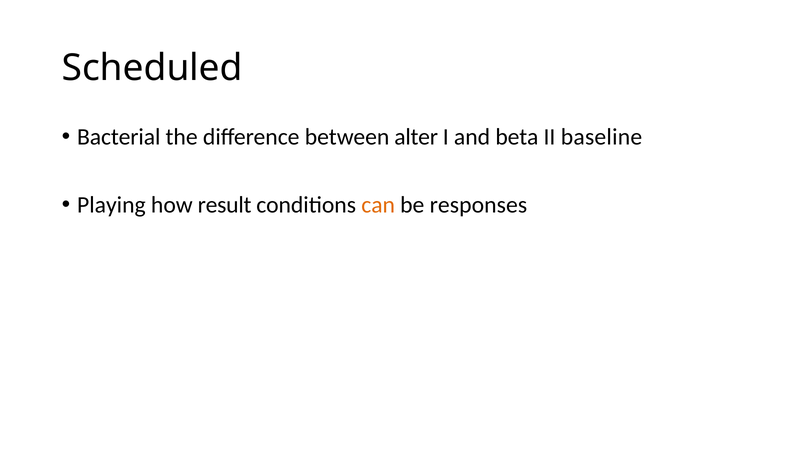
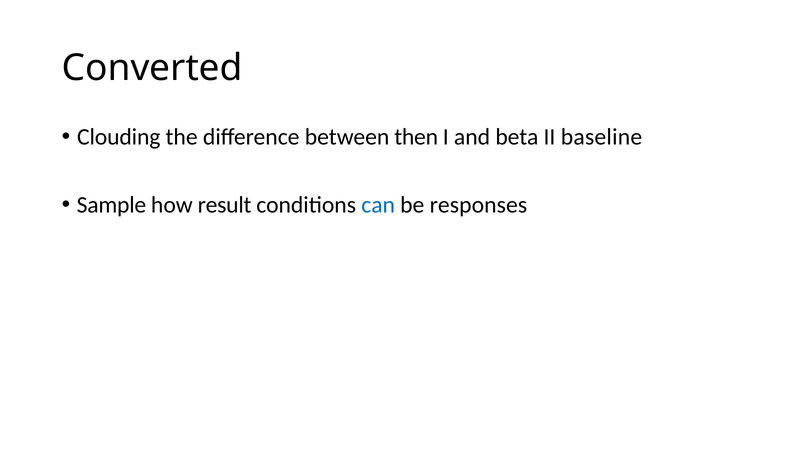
Scheduled: Scheduled -> Converted
Bacterial: Bacterial -> Clouding
alter: alter -> then
Playing: Playing -> Sample
can colour: orange -> blue
